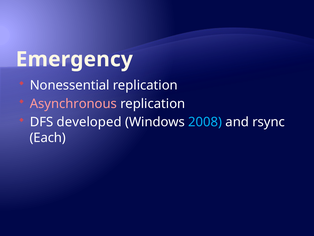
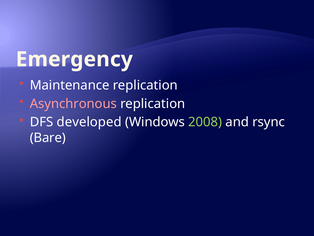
Nonessential: Nonessential -> Maintenance
2008 colour: light blue -> light green
Each: Each -> Bare
